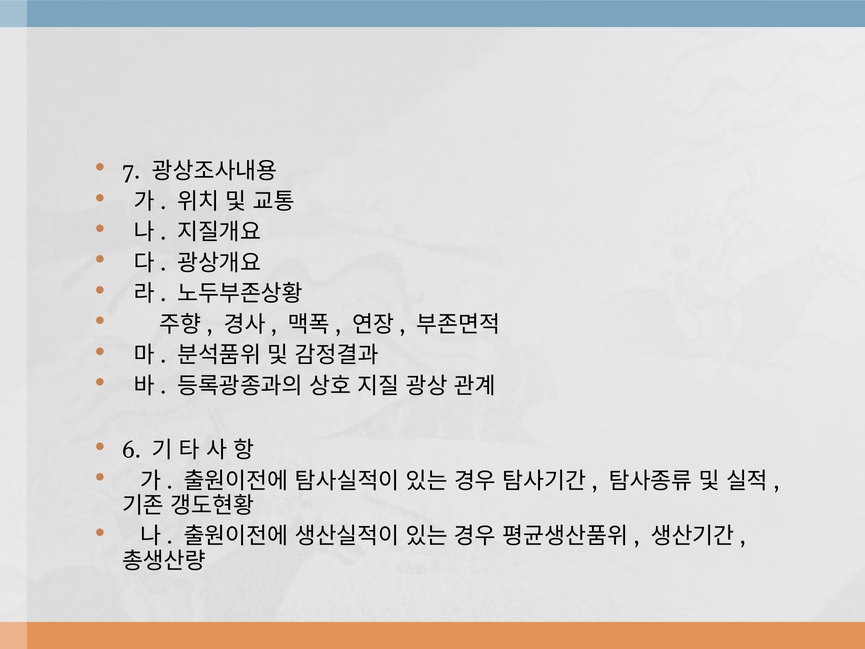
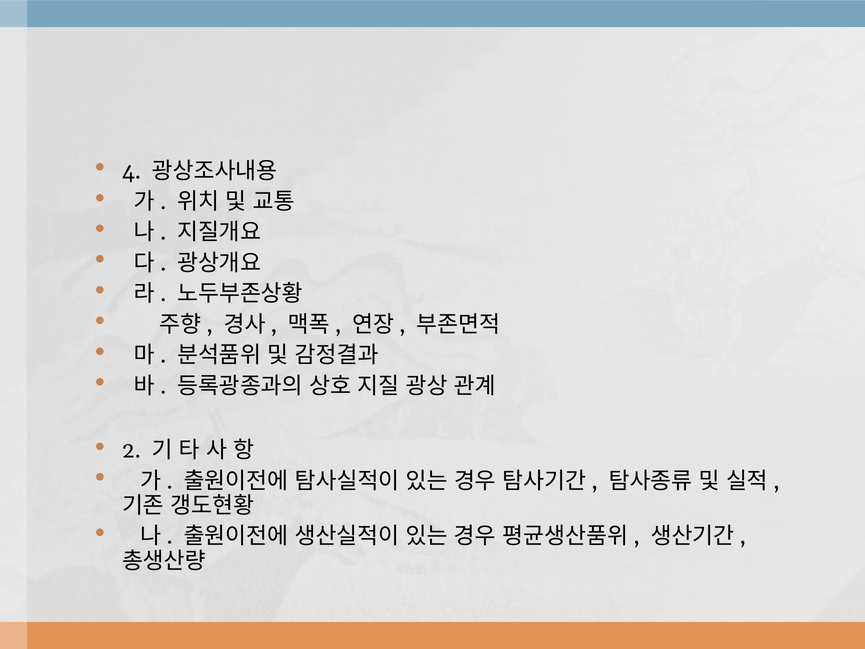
7: 7 -> 4
6: 6 -> 2
